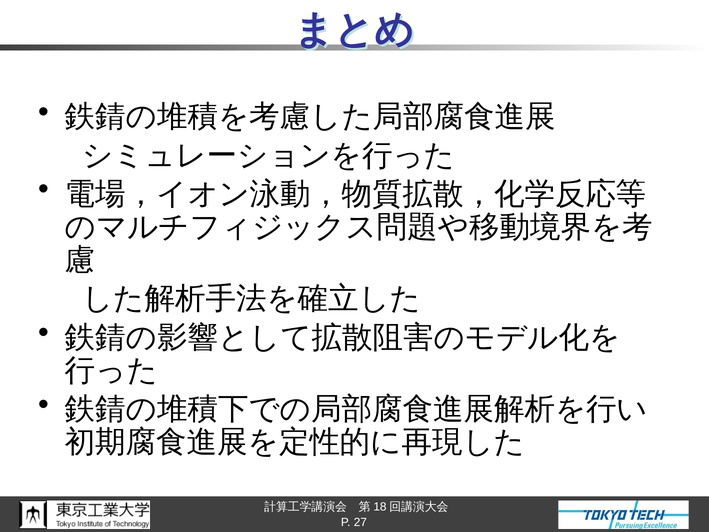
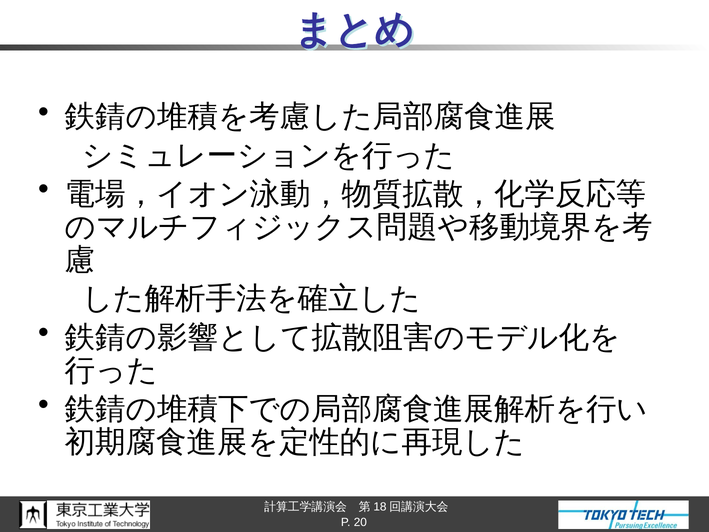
27: 27 -> 20
